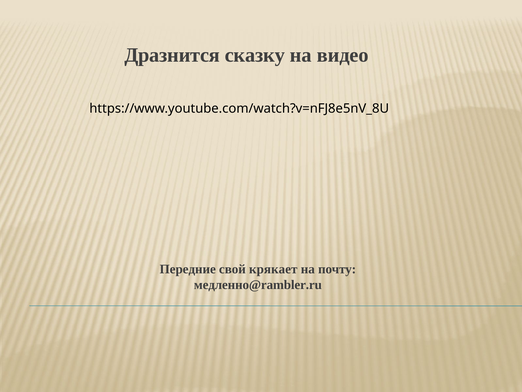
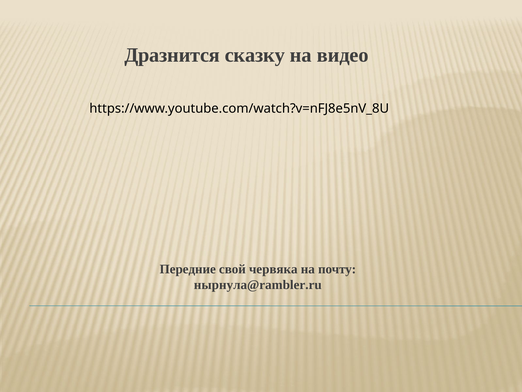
крякает: крякает -> червяка
медленно@rambler.ru: медленно@rambler.ru -> нырнула@rambler.ru
